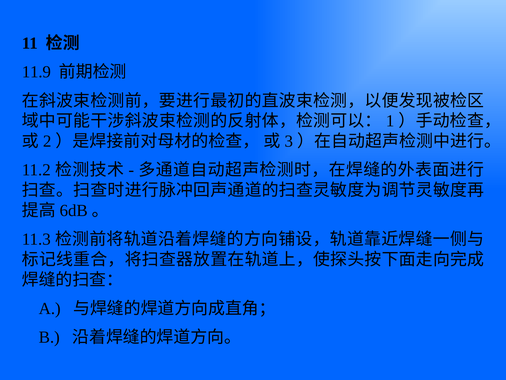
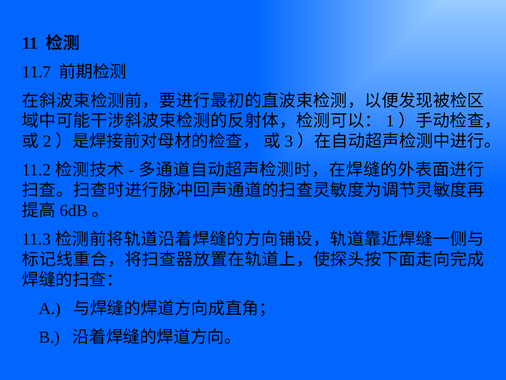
11.9: 11.9 -> 11.7
